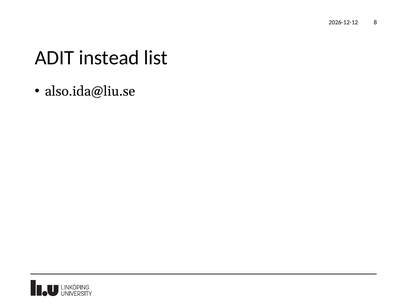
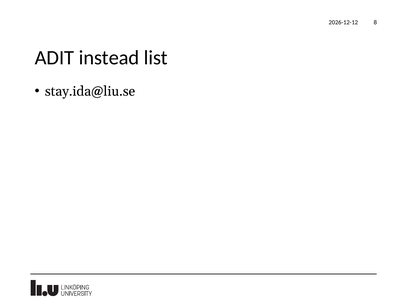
also.ida@liu.se: also.ida@liu.se -> stay.ida@liu.se
